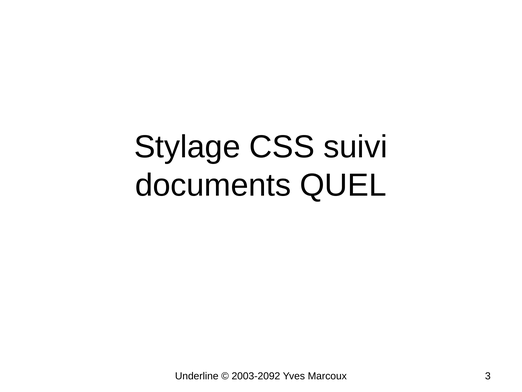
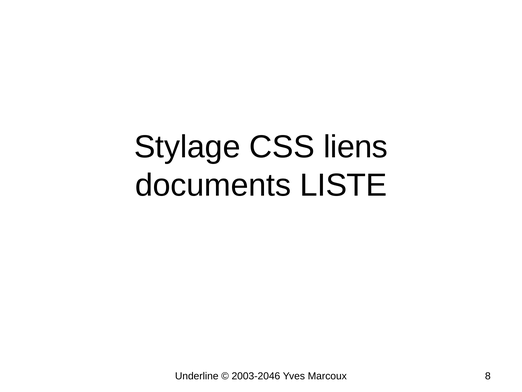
suivi: suivi -> liens
QUEL: QUEL -> LISTE
2003-2092: 2003-2092 -> 2003-2046
3: 3 -> 8
